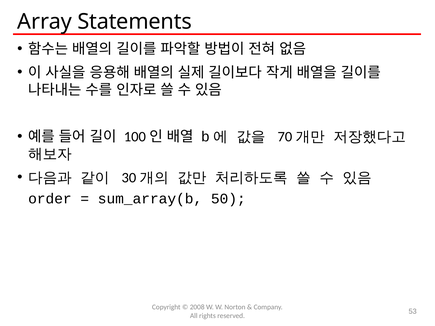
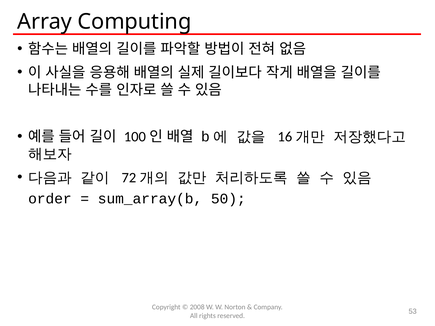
Statements: Statements -> Computing
70: 70 -> 16
30: 30 -> 72
